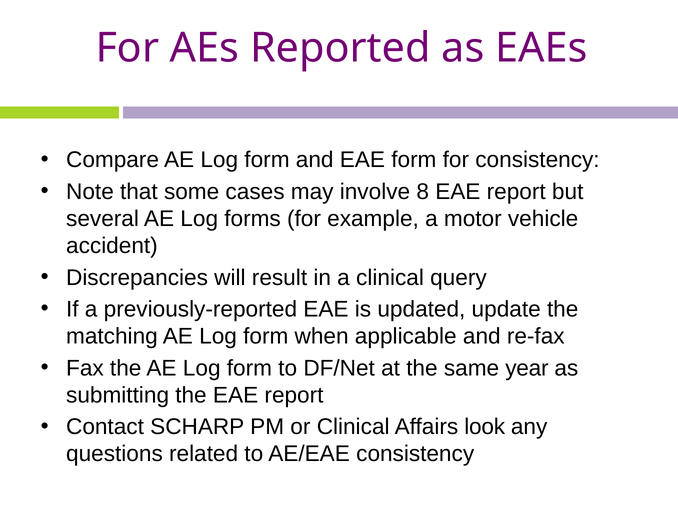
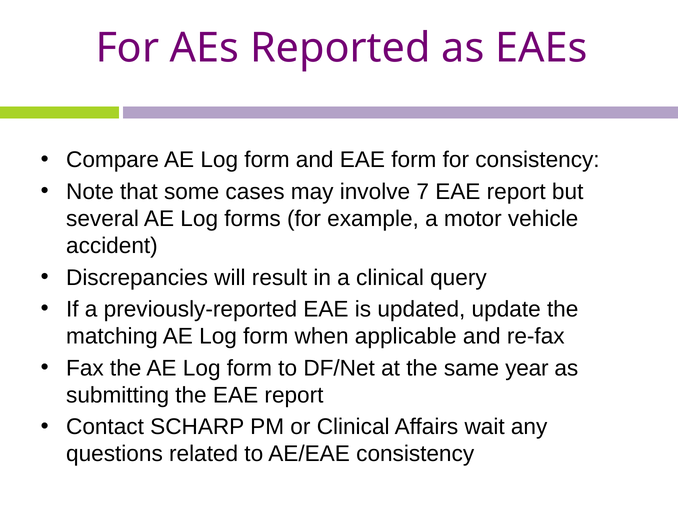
8: 8 -> 7
look: look -> wait
